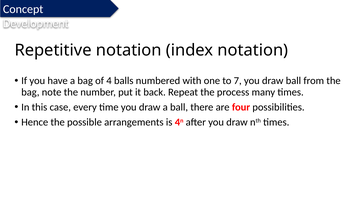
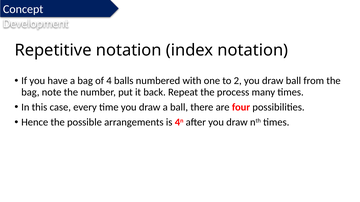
7: 7 -> 2
